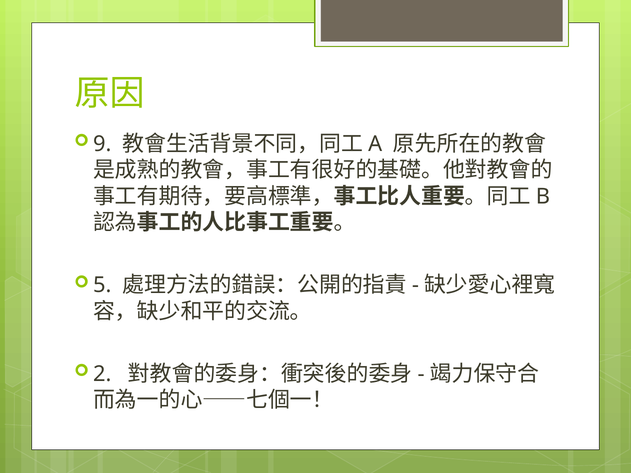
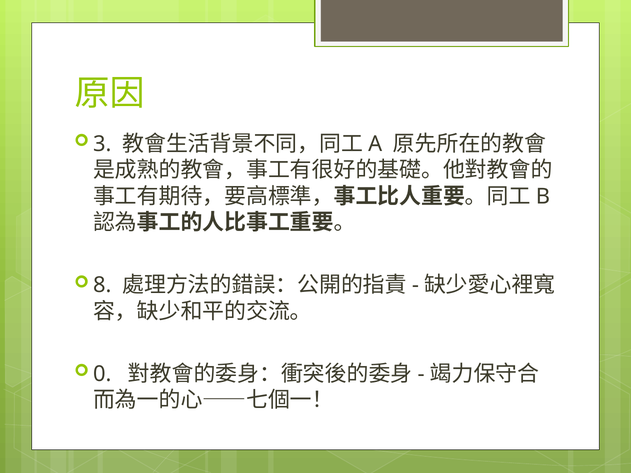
9: 9 -> 3
5: 5 -> 8
2: 2 -> 0
